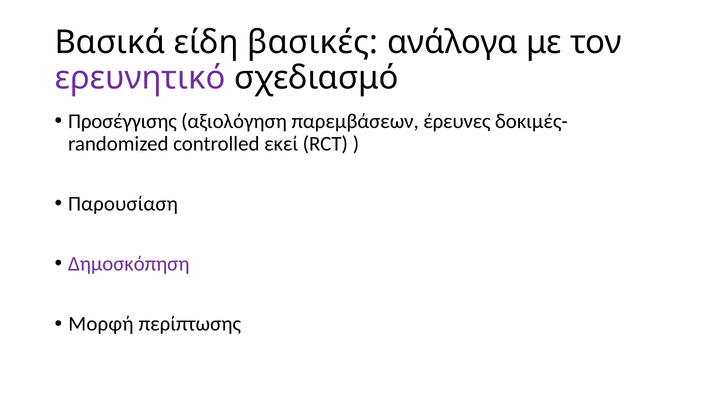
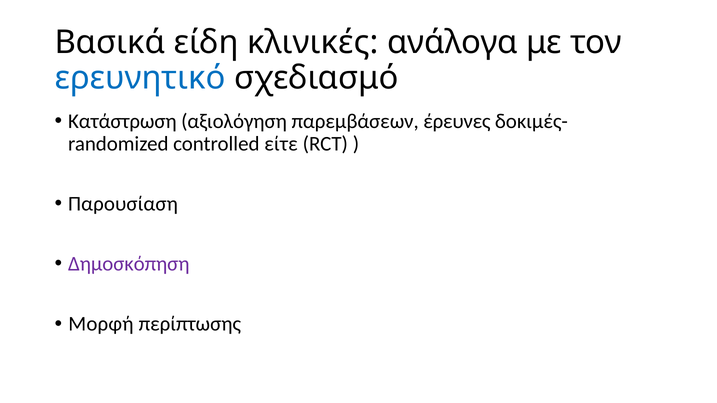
βασικές: βασικές -> κλινικές
ερευνητικό colour: purple -> blue
Προσέγγισης: Προσέγγισης -> Κατάστρωση
εκεί: εκεί -> είτε
